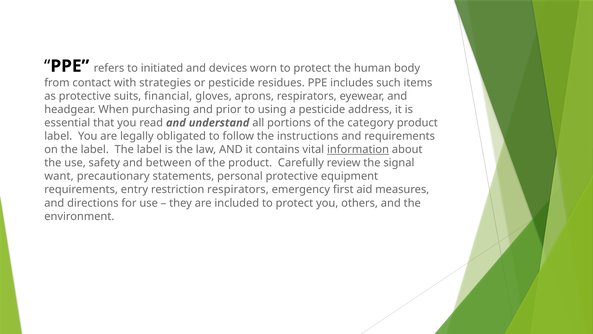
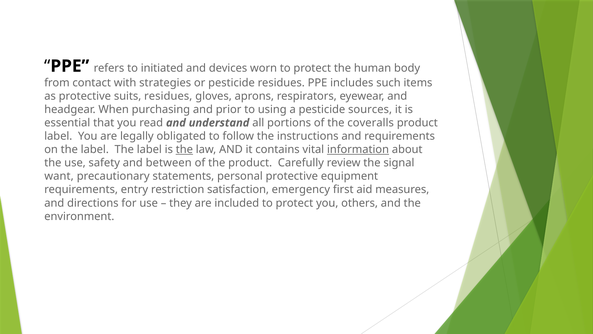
suits financial: financial -> residues
address: address -> sources
category: category -> coveralls
the at (184, 149) underline: none -> present
restriction respirators: respirators -> satisfaction
